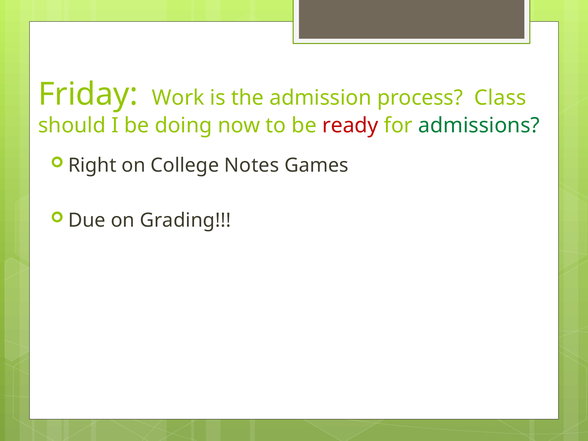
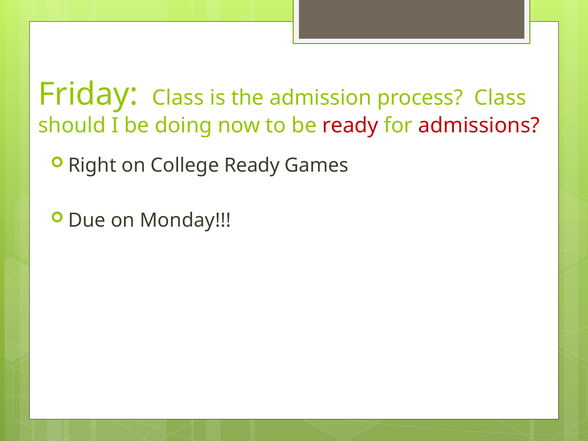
Friday Work: Work -> Class
admissions colour: green -> red
College Notes: Notes -> Ready
Grading: Grading -> Monday
